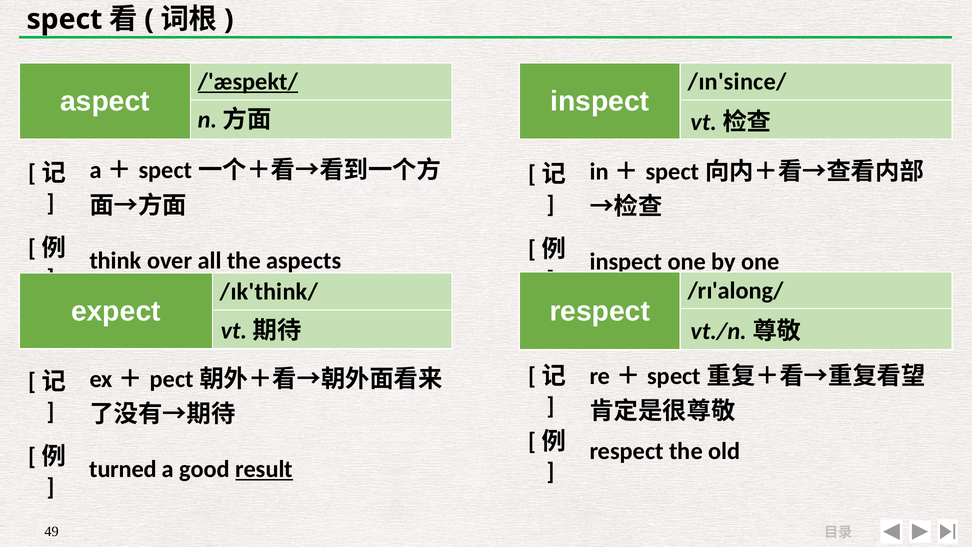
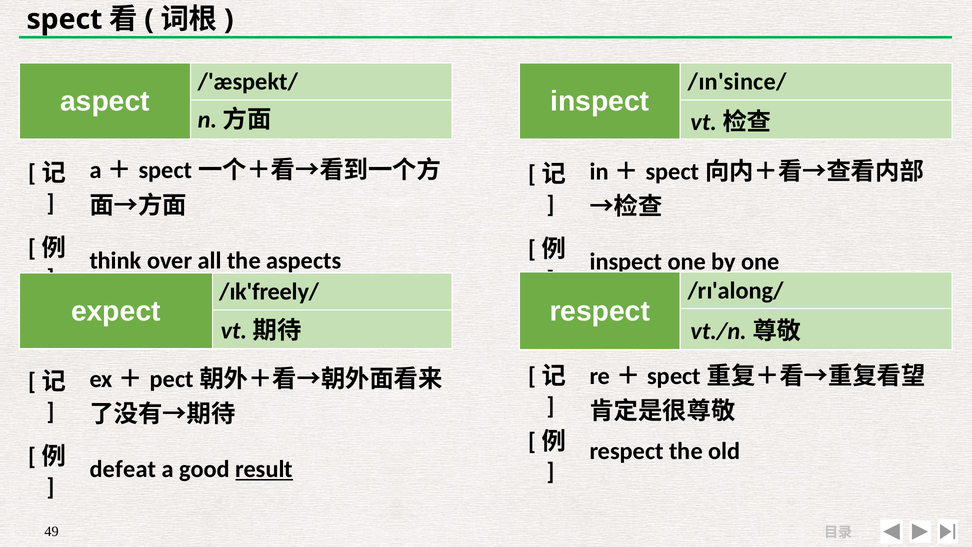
/'æspekt/ underline: present -> none
/ɪk'think/: /ɪk'think/ -> /ɪk'freely/
turned: turned -> defeat
